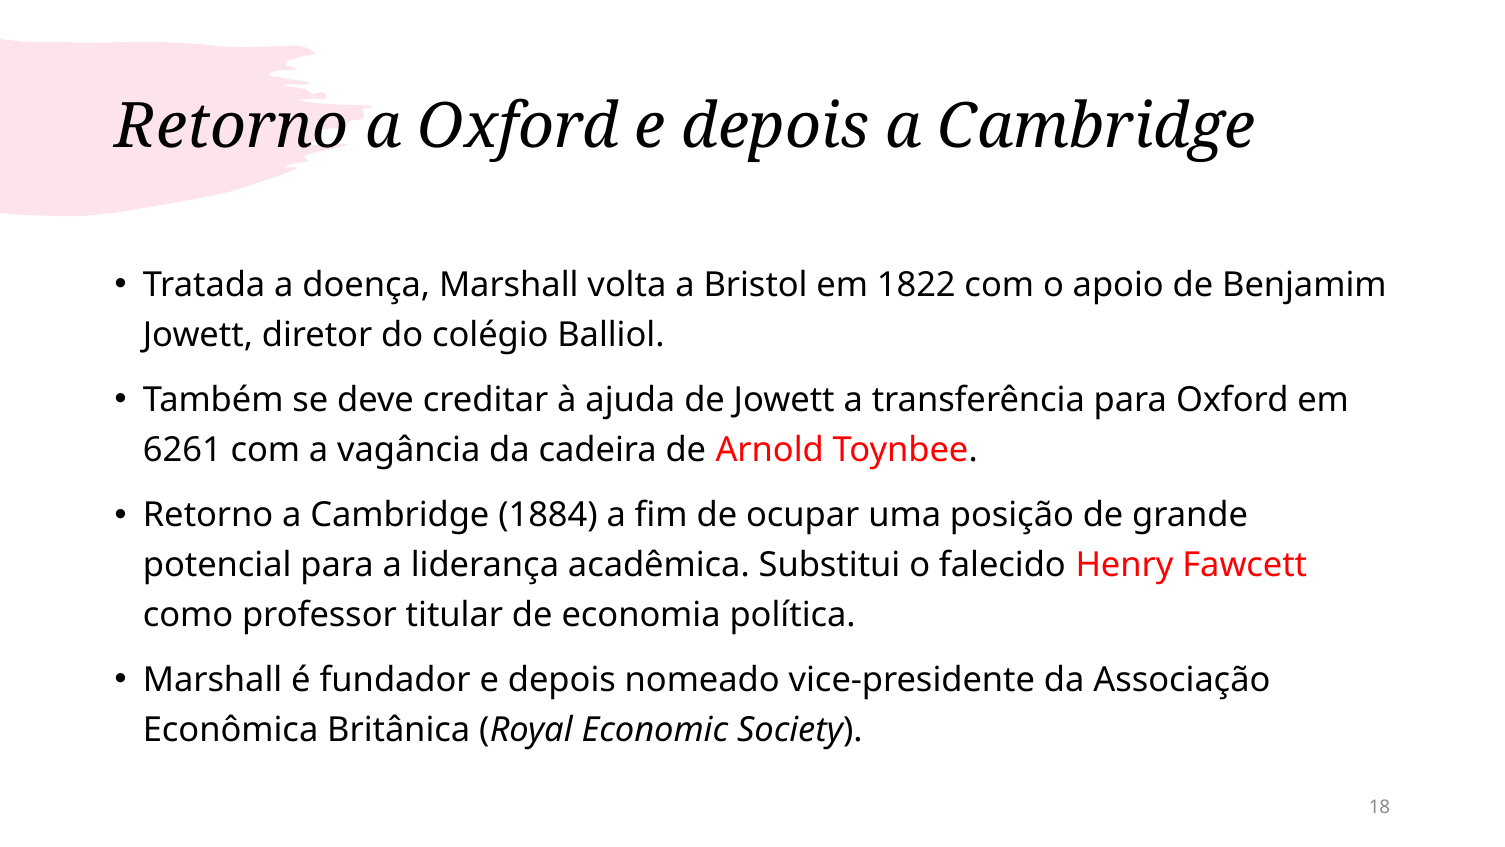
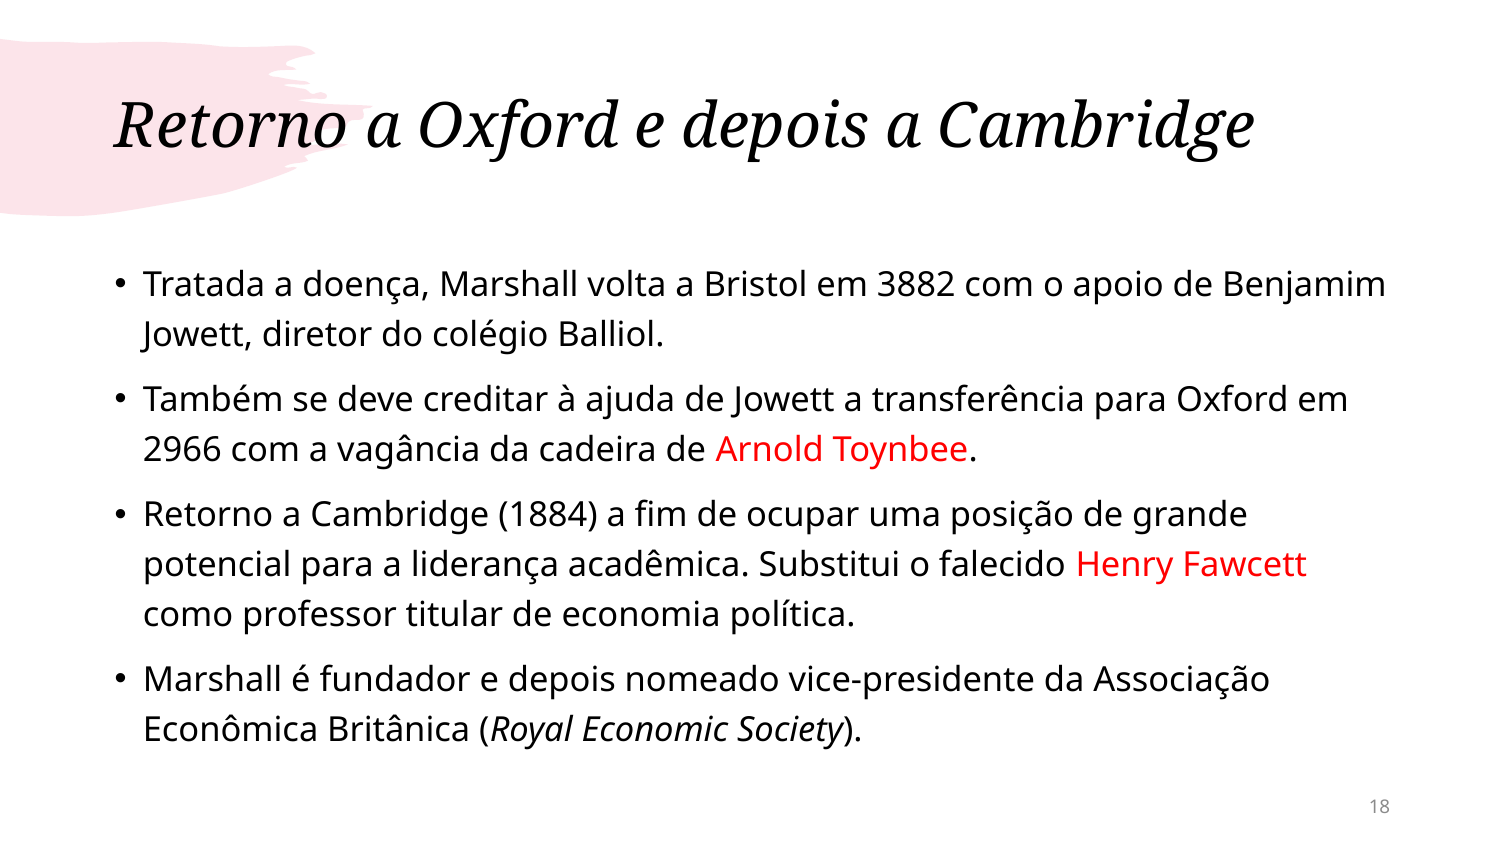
1822: 1822 -> 3882
6261: 6261 -> 2966
